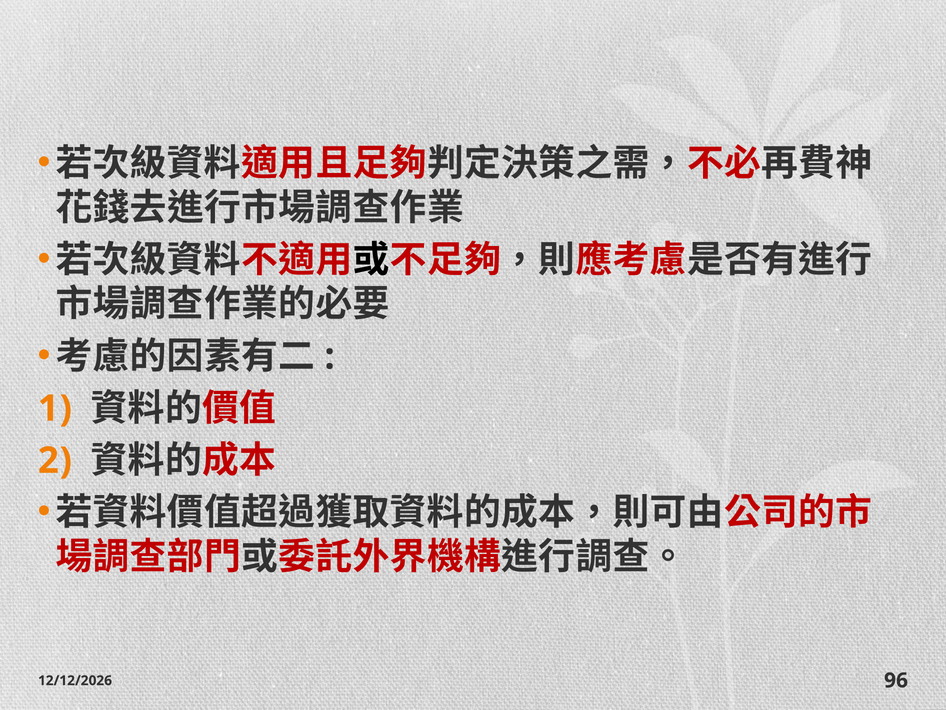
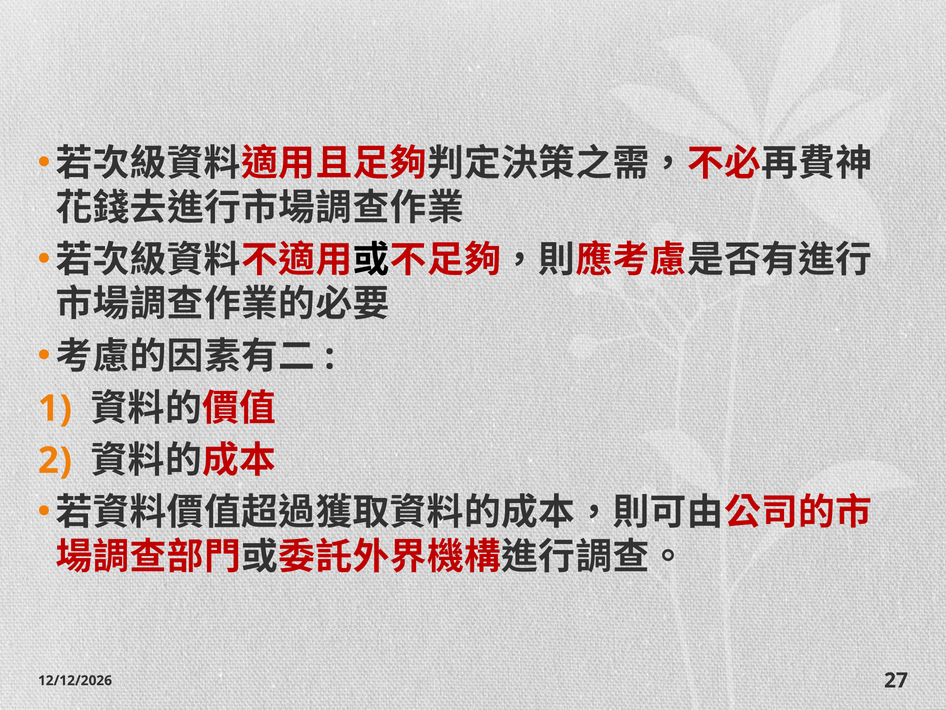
96: 96 -> 27
